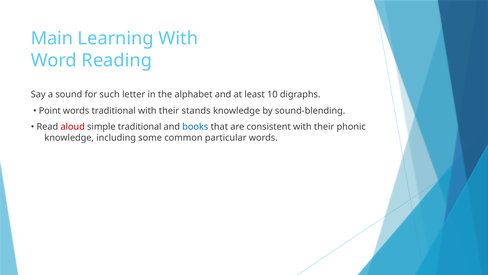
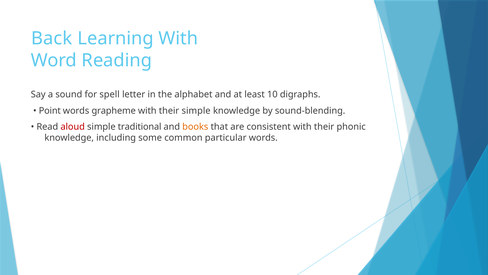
Main: Main -> Back
such: such -> spell
words traditional: traditional -> grapheme
their stands: stands -> simple
books colour: blue -> orange
